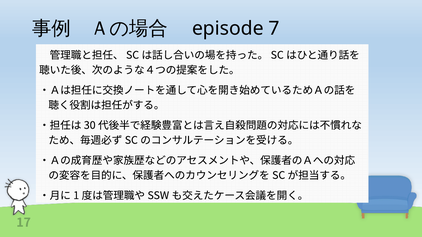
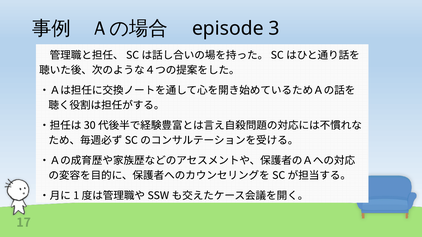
7: 7 -> 3
